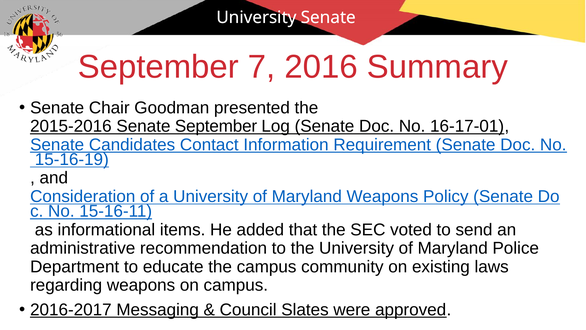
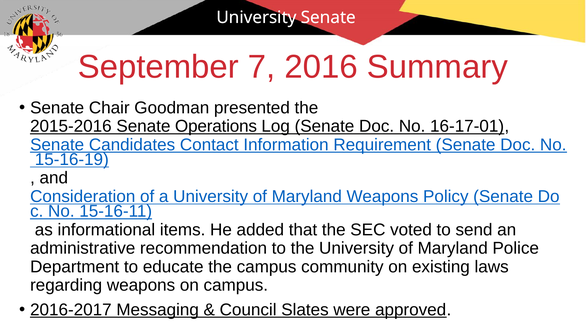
2015-2016 Senate September: September -> Operations
